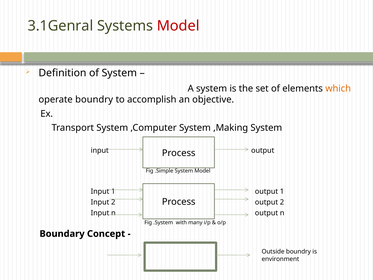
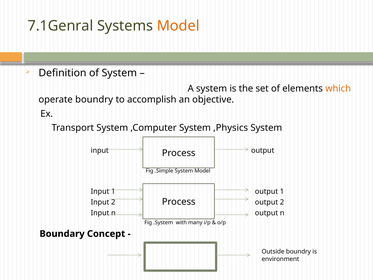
3.1Genral: 3.1Genral -> 7.1Genral
Model at (178, 26) colour: red -> orange
,Making: ,Making -> ,Physics
